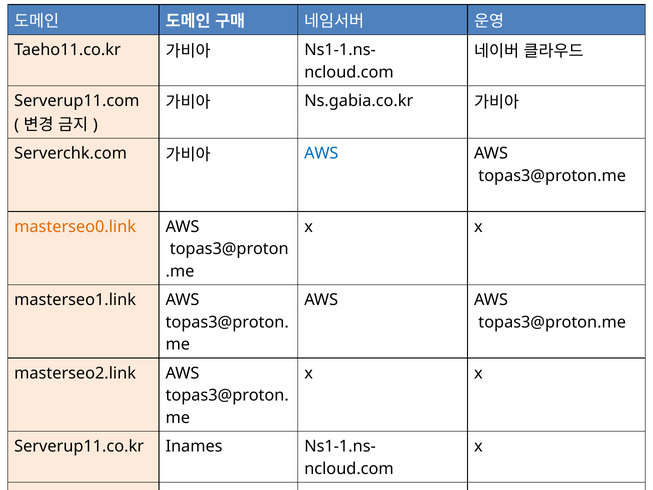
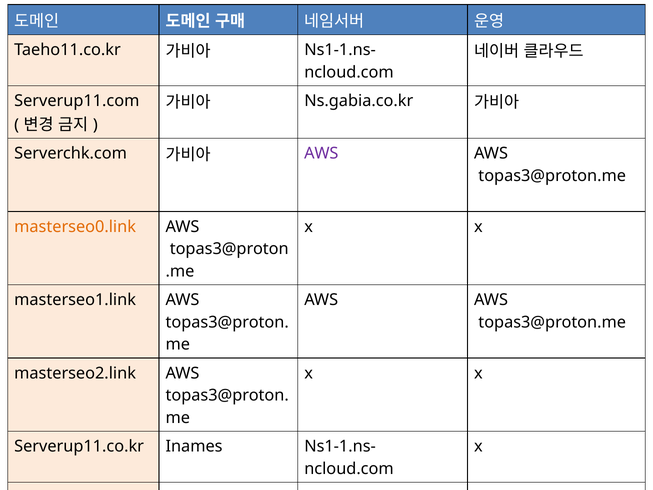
AWS at (321, 153) colour: blue -> purple
